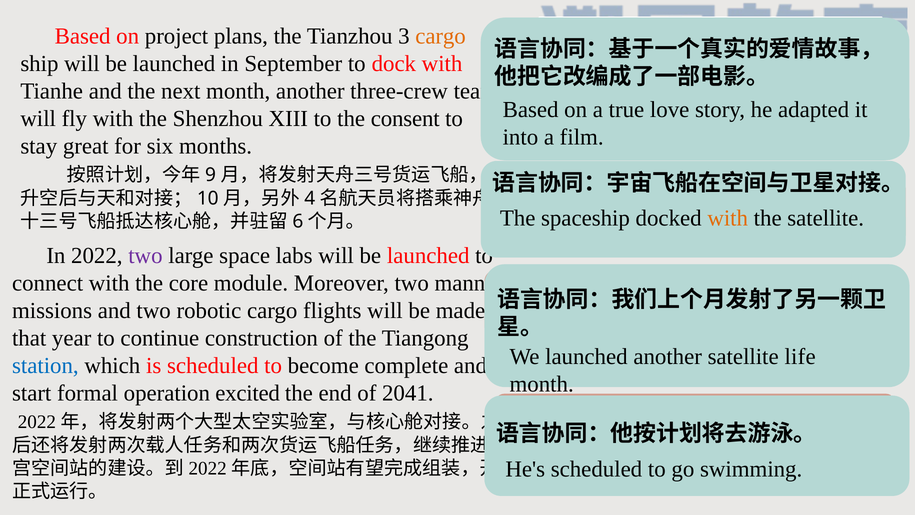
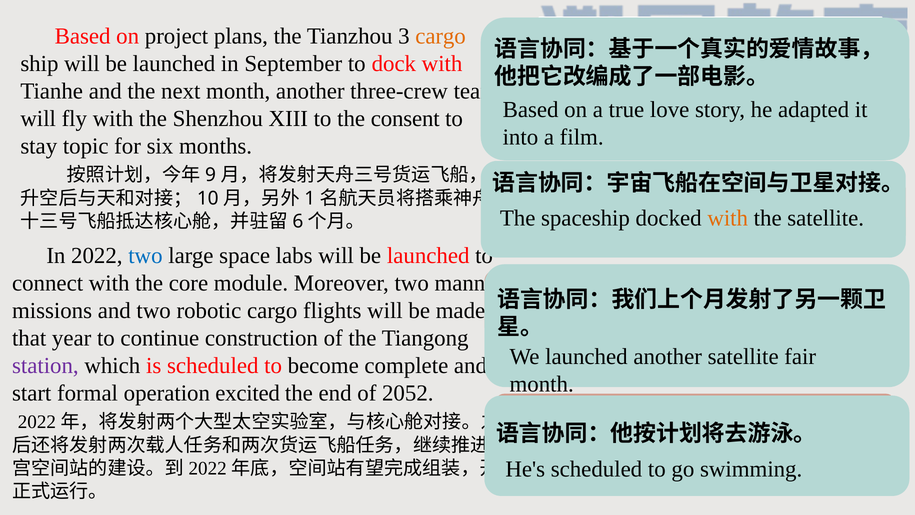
great: great -> topic
4 at (310, 198): 4 -> 1
two at (145, 256) colour: purple -> blue
satellite life: life -> fair
station colour: blue -> purple
2041: 2041 -> 2052
